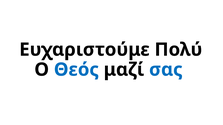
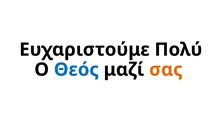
σας colour: blue -> orange
